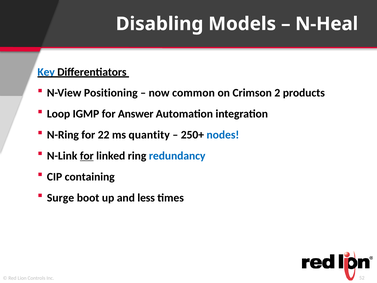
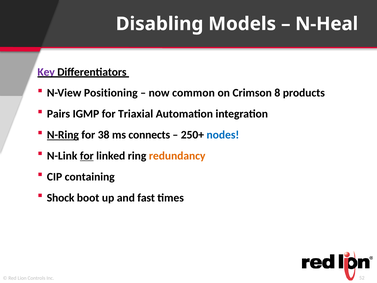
Key colour: blue -> purple
2: 2 -> 8
Loop: Loop -> Pairs
Answer: Answer -> Triaxial
N-Ring underline: none -> present
22: 22 -> 38
quantity: quantity -> connects
redundancy colour: blue -> orange
Surge: Surge -> Shock
less: less -> fast
